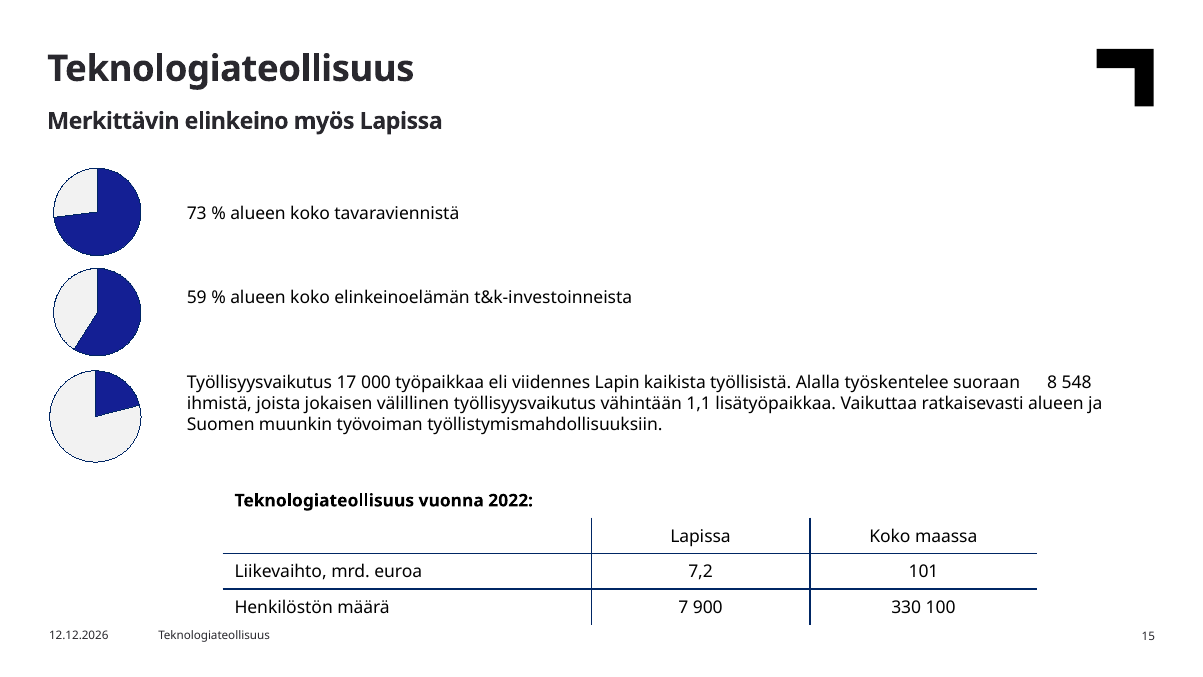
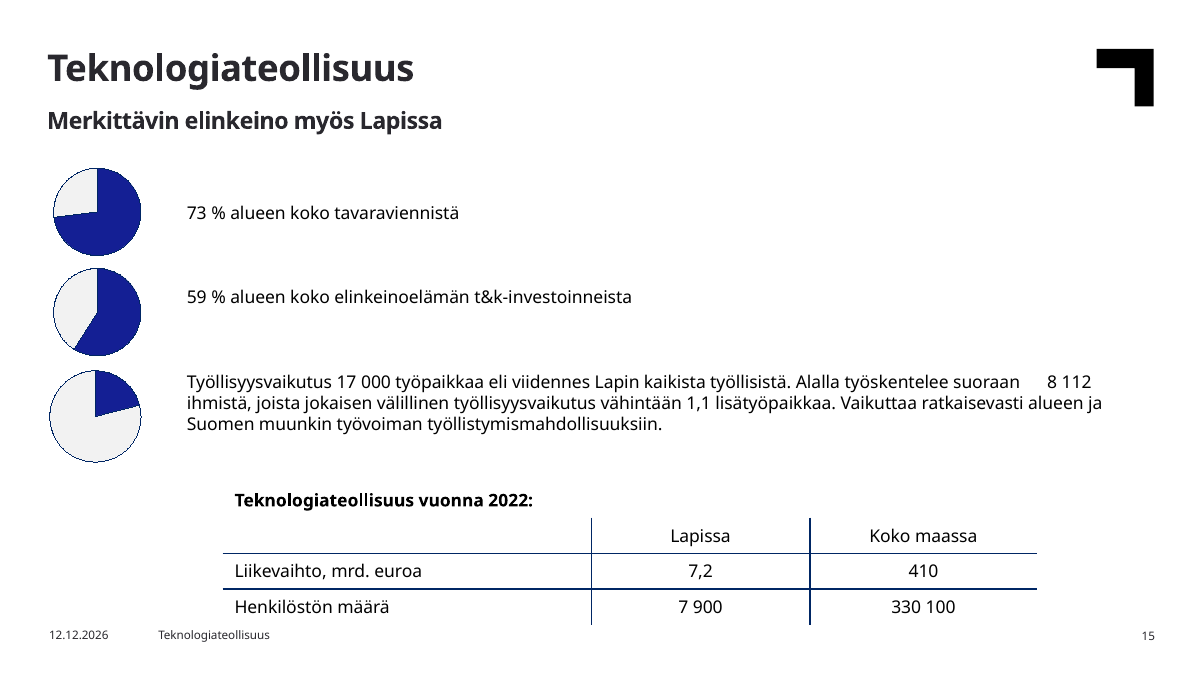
548: 548 -> 112
101: 101 -> 410
